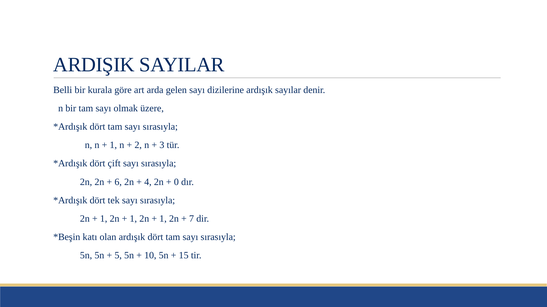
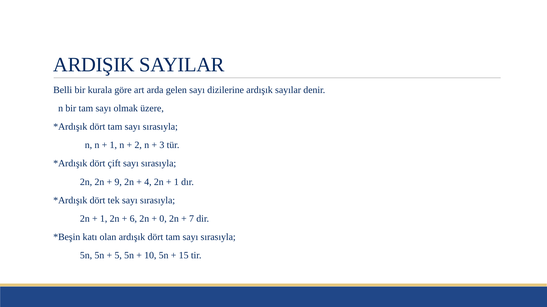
6: 6 -> 9
0 at (176, 182): 0 -> 1
1 at (133, 219): 1 -> 6
1 at (163, 219): 1 -> 0
